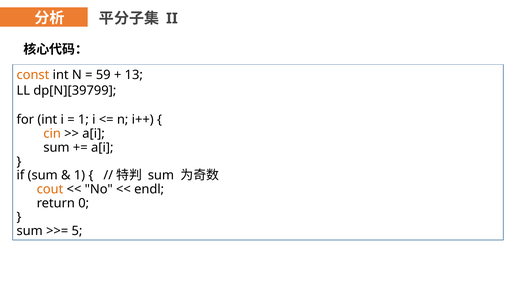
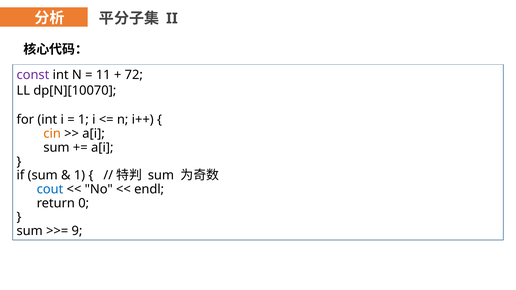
const colour: orange -> purple
59: 59 -> 11
13: 13 -> 72
dp[N][39799: dp[N][39799 -> dp[N][10070
cout colour: orange -> blue
5: 5 -> 9
